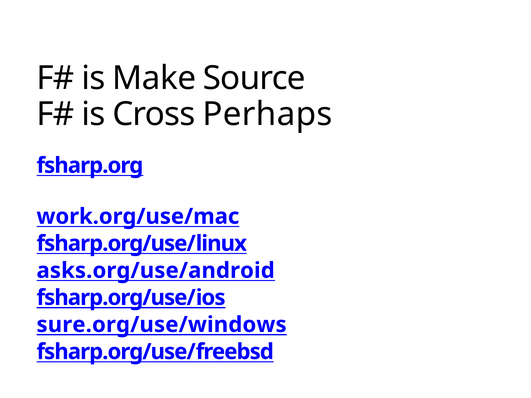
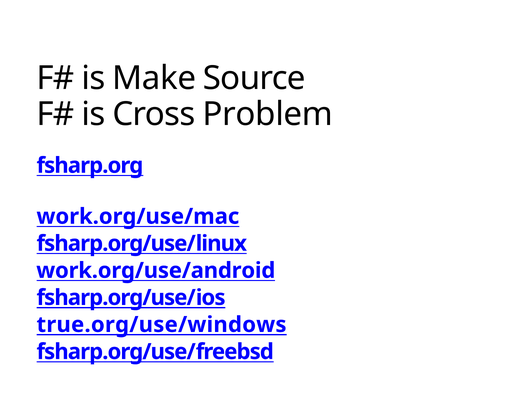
Perhaps: Perhaps -> Problem
asks.org/use/android: asks.org/use/android -> work.org/use/android
sure.org/use/windows: sure.org/use/windows -> true.org/use/windows
